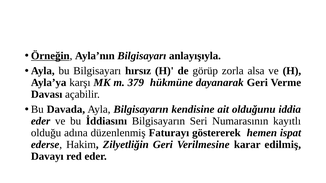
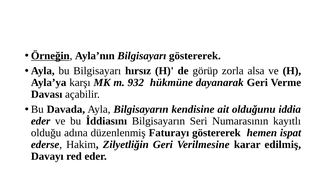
Bilgisayarı anlayışıyla: anlayışıyla -> göstererek
379: 379 -> 932
